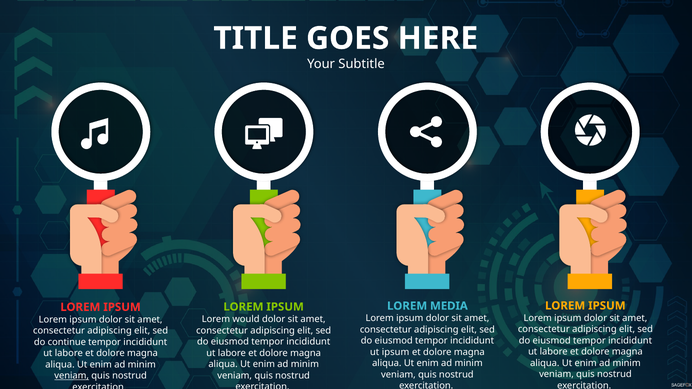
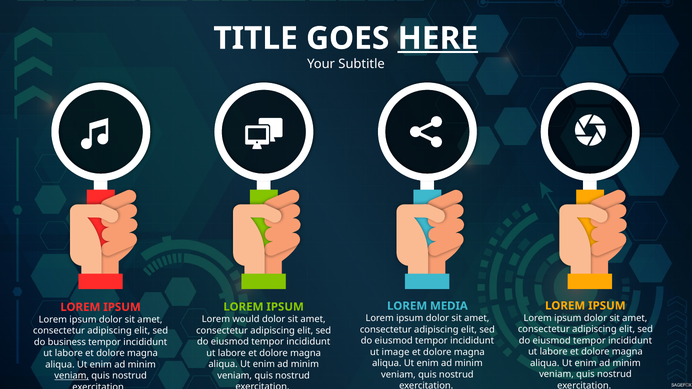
HERE underline: none -> present
continue: continue -> business
ut ipsum: ipsum -> image
